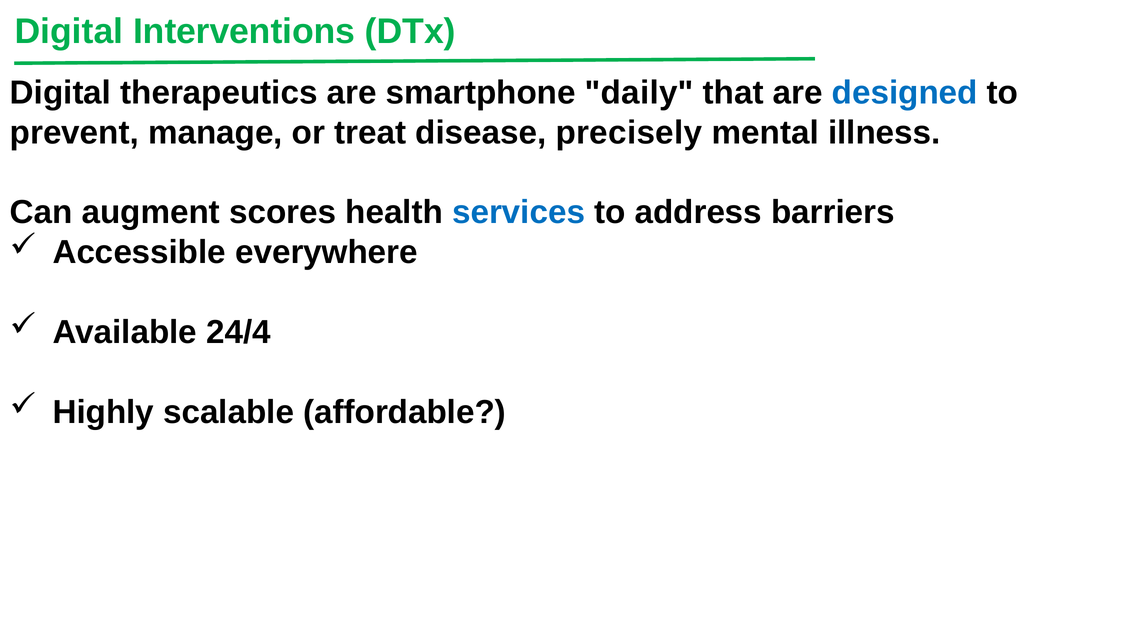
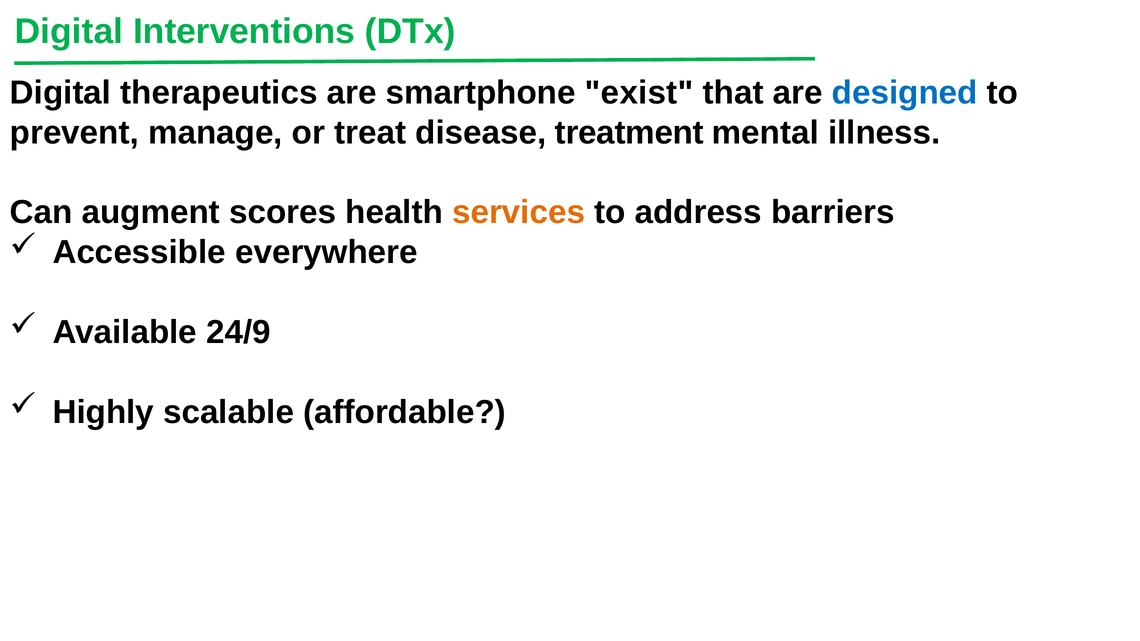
daily: daily -> exist
precisely: precisely -> treatment
services colour: blue -> orange
24/4: 24/4 -> 24/9
